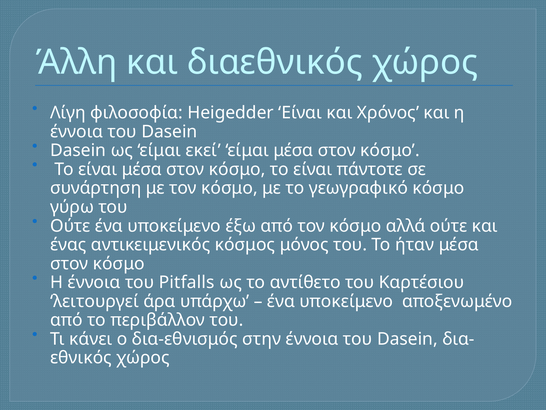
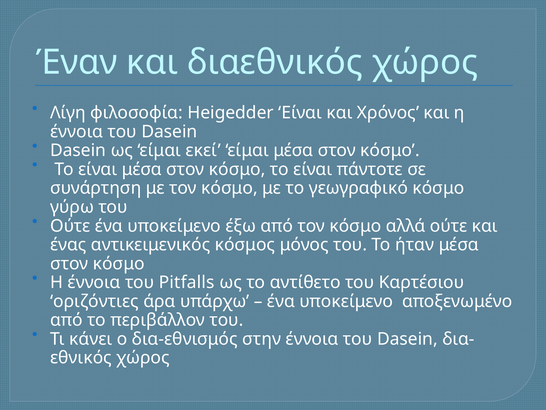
Άλλη: Άλλη -> Έναν
λειτουργεί: λειτουργεί -> οριζόντιες
